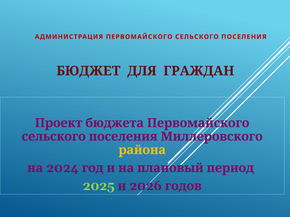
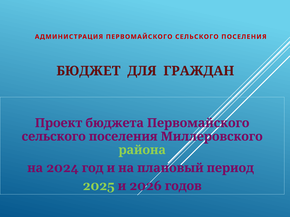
района colour: yellow -> light green
